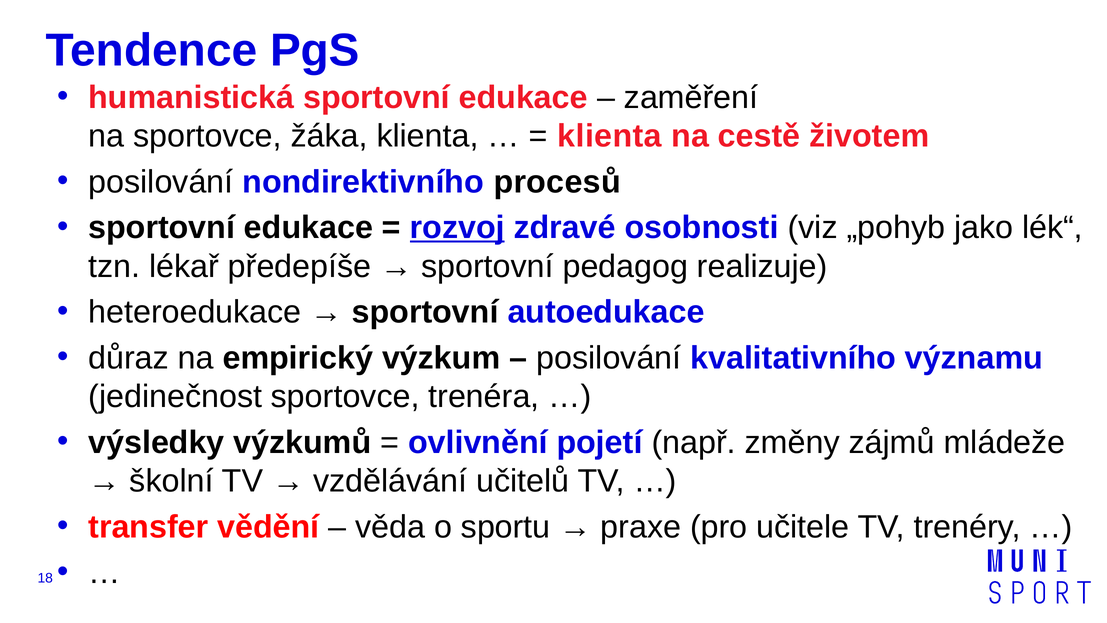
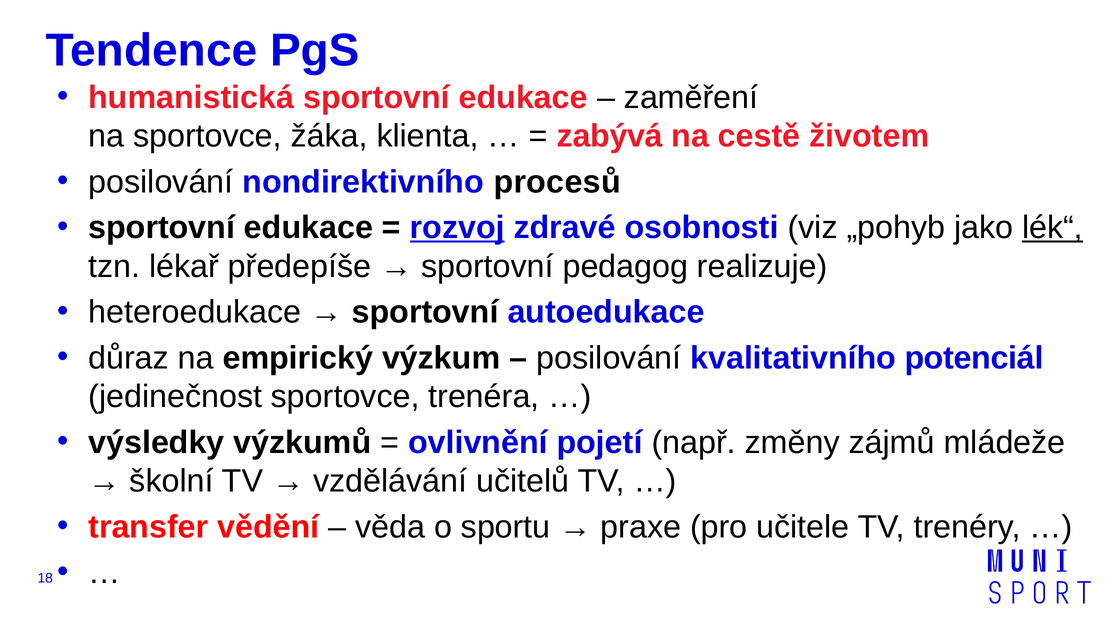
klienta at (610, 136): klienta -> zabývá
lék“ underline: none -> present
významu: významu -> potenciál
